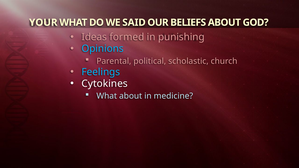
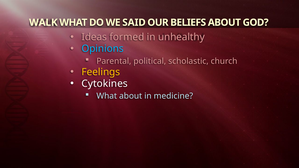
YOUR: YOUR -> WALK
punishing: punishing -> unhealthy
Feelings colour: light blue -> yellow
